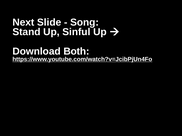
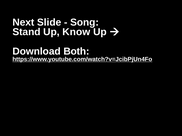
Sinful: Sinful -> Know
